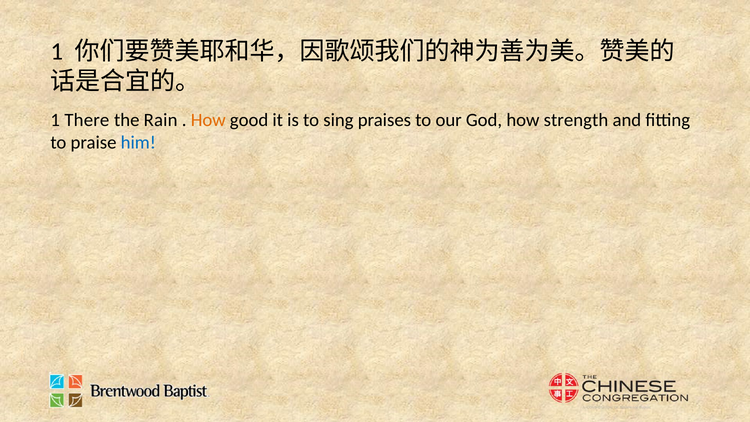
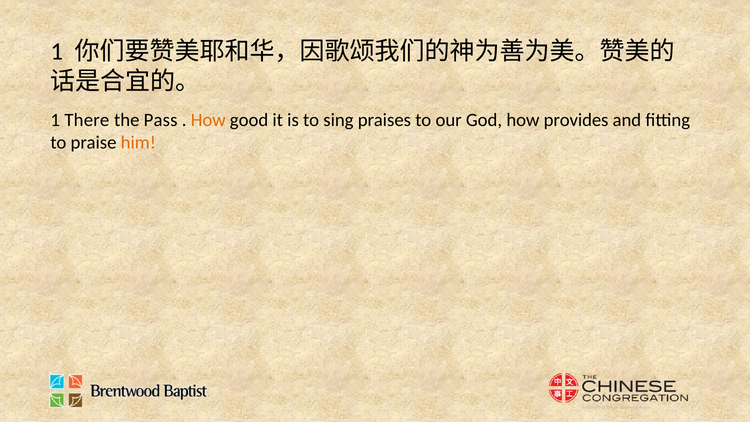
Rain: Rain -> Pass
strength: strength -> provides
him colour: blue -> orange
